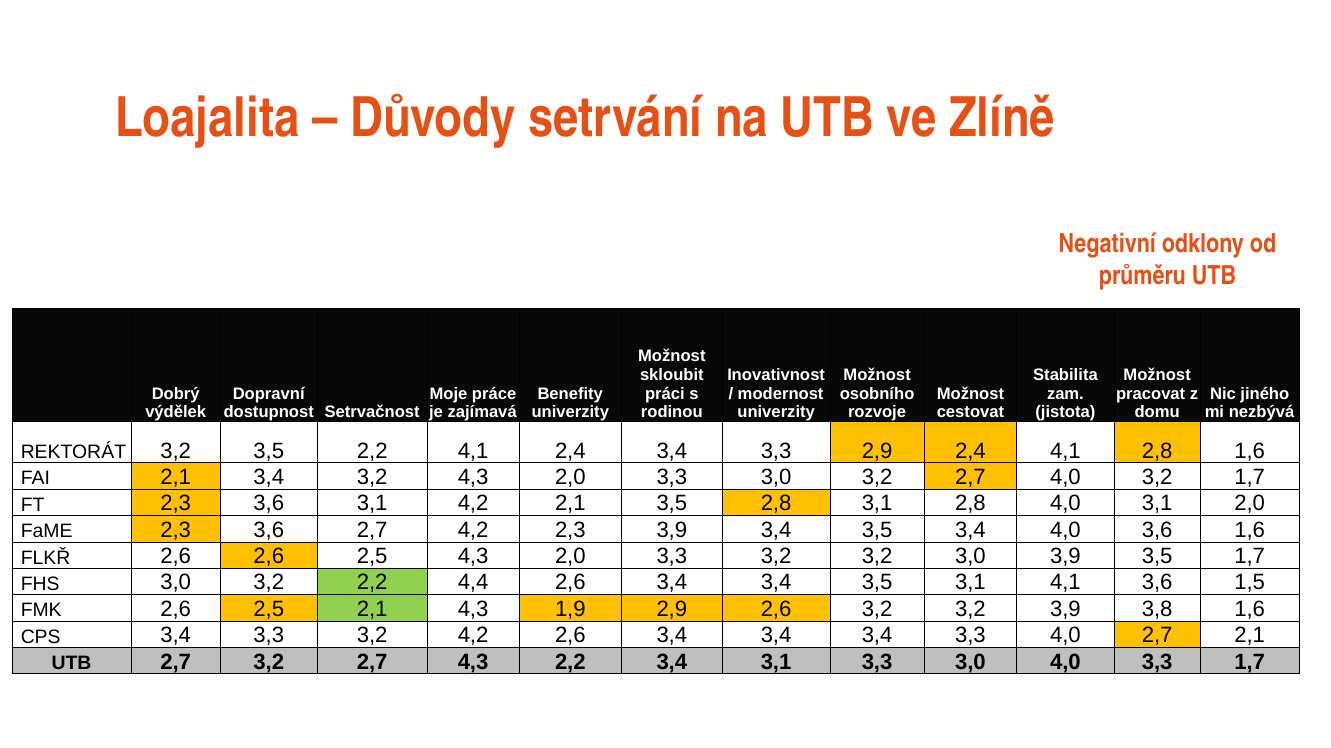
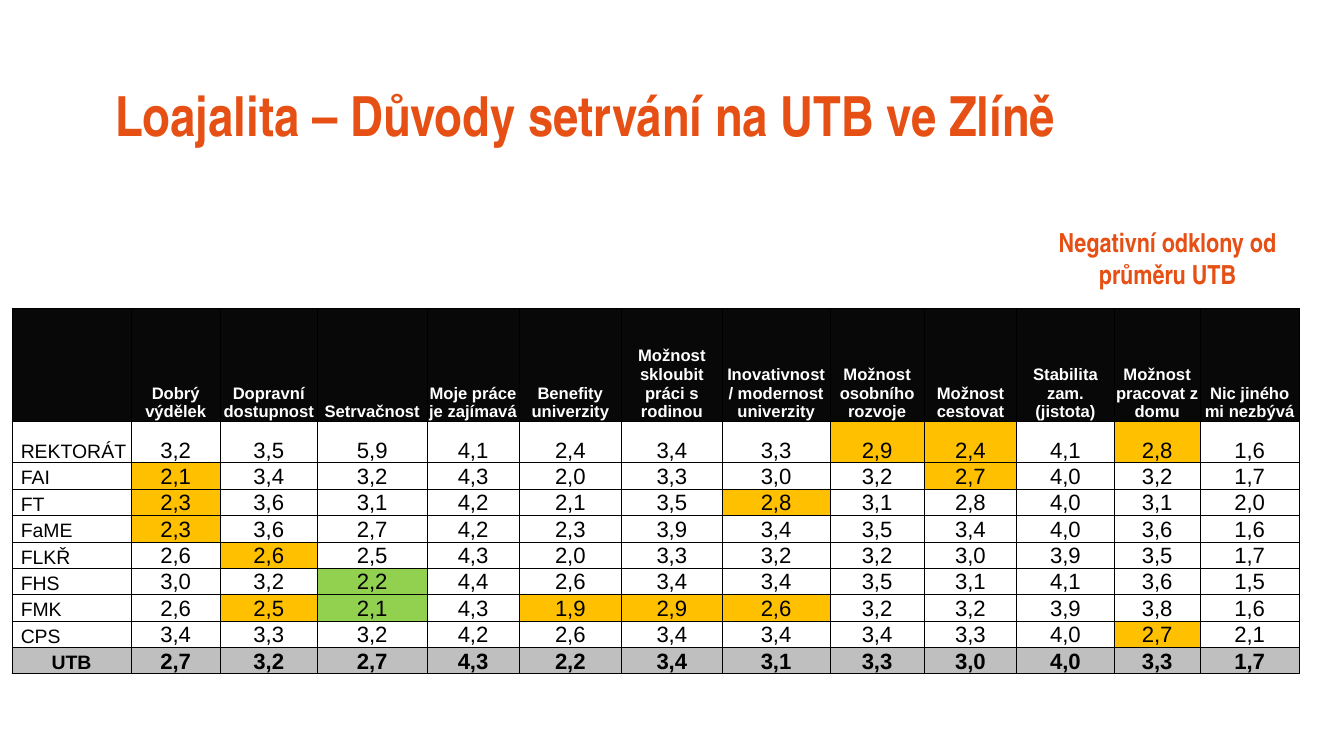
3,5 2,2: 2,2 -> 5,9
